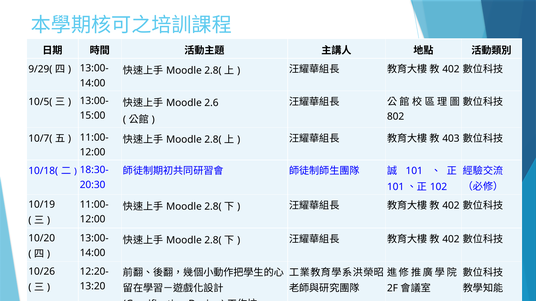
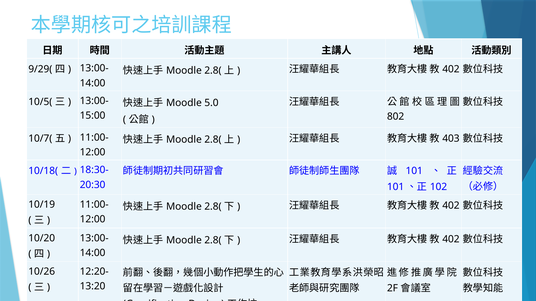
2.6: 2.6 -> 5.0
